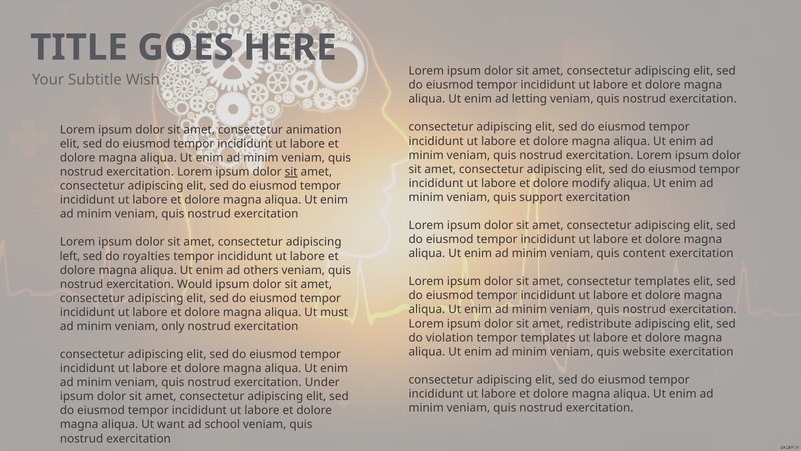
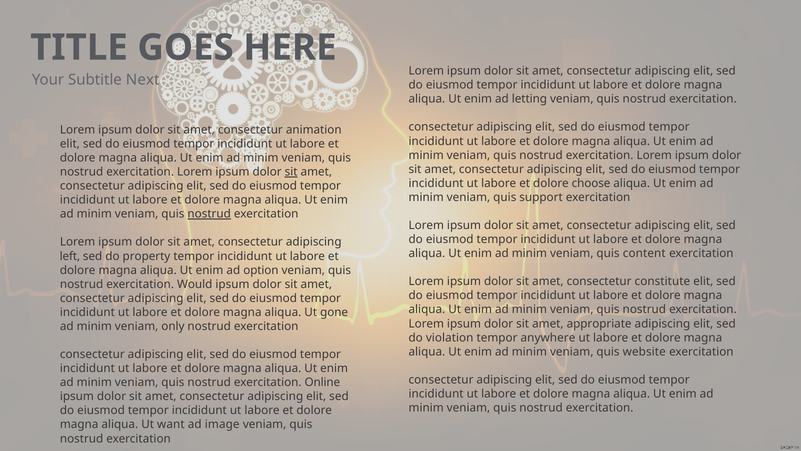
Wish: Wish -> Next
modify: modify -> choose
nostrud at (209, 214) underline: none -> present
royalties: royalties -> property
others: others -> option
consectetur templates: templates -> constitute
must: must -> gone
redistribute: redistribute -> appropriate
tempor templates: templates -> anywhere
Under: Under -> Online
school: school -> image
